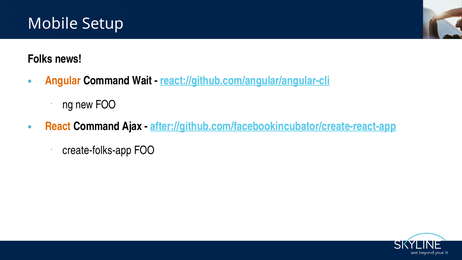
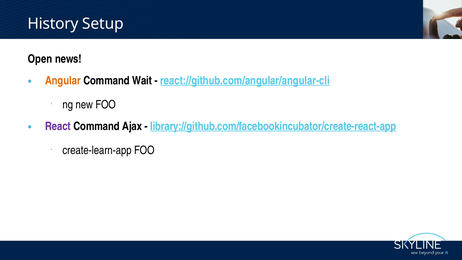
Mobile: Mobile -> History
Folks: Folks -> Open
React colour: orange -> purple
after://github.com/facebookincubator/create-react-app: after://github.com/facebookincubator/create-react-app -> library://github.com/facebookincubator/create-react-app
create-folks-app: create-folks-app -> create-learn-app
